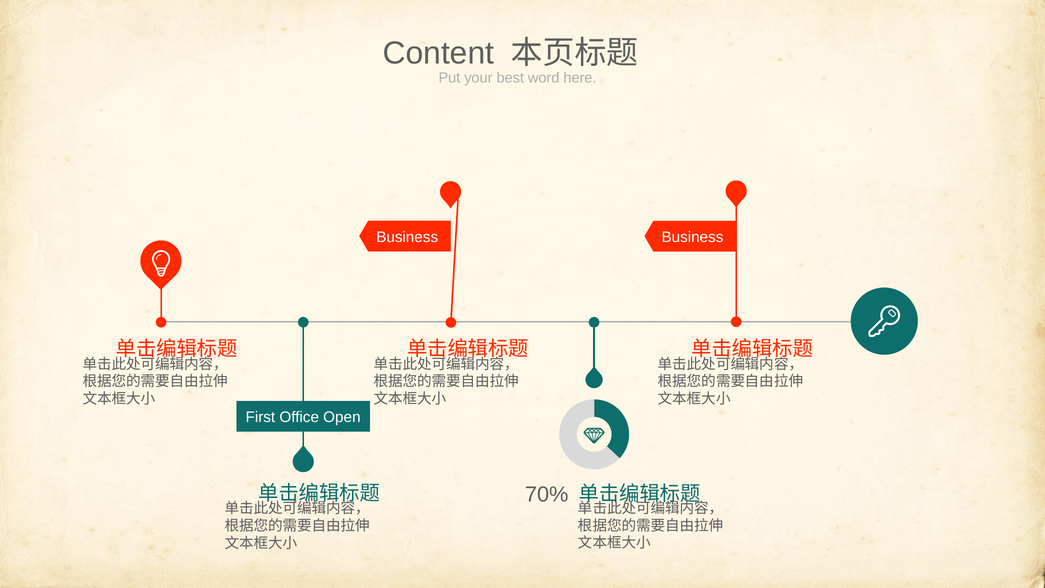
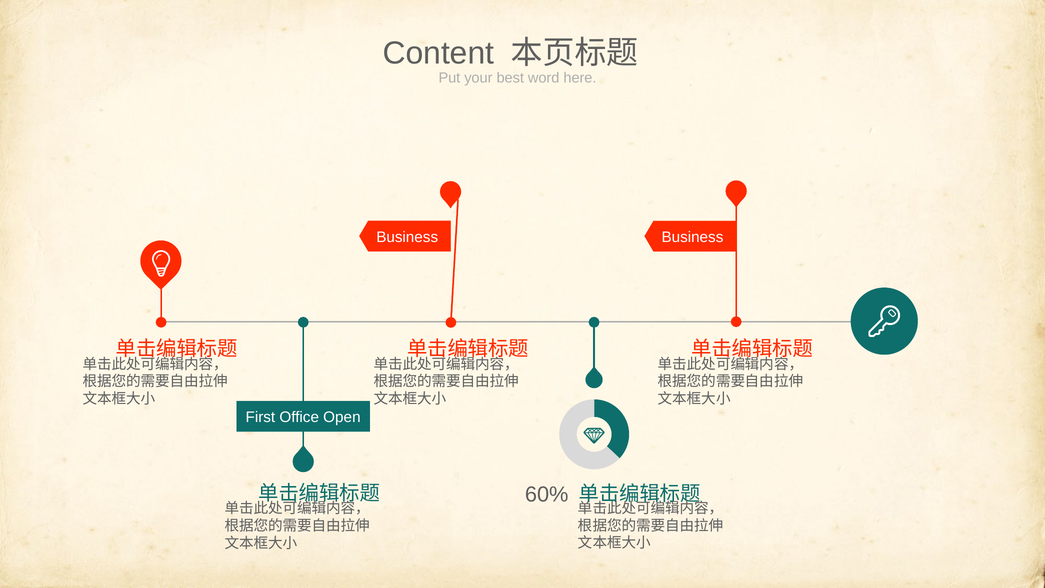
70%: 70% -> 60%
